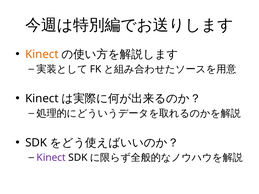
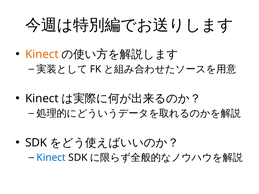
Kinect at (51, 158) colour: purple -> blue
